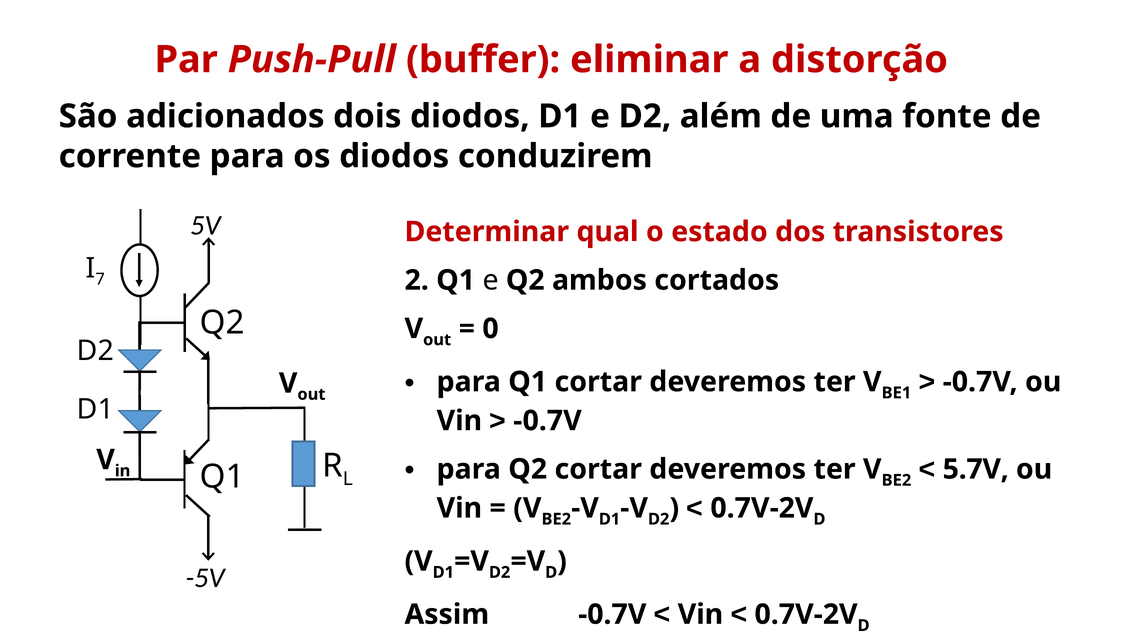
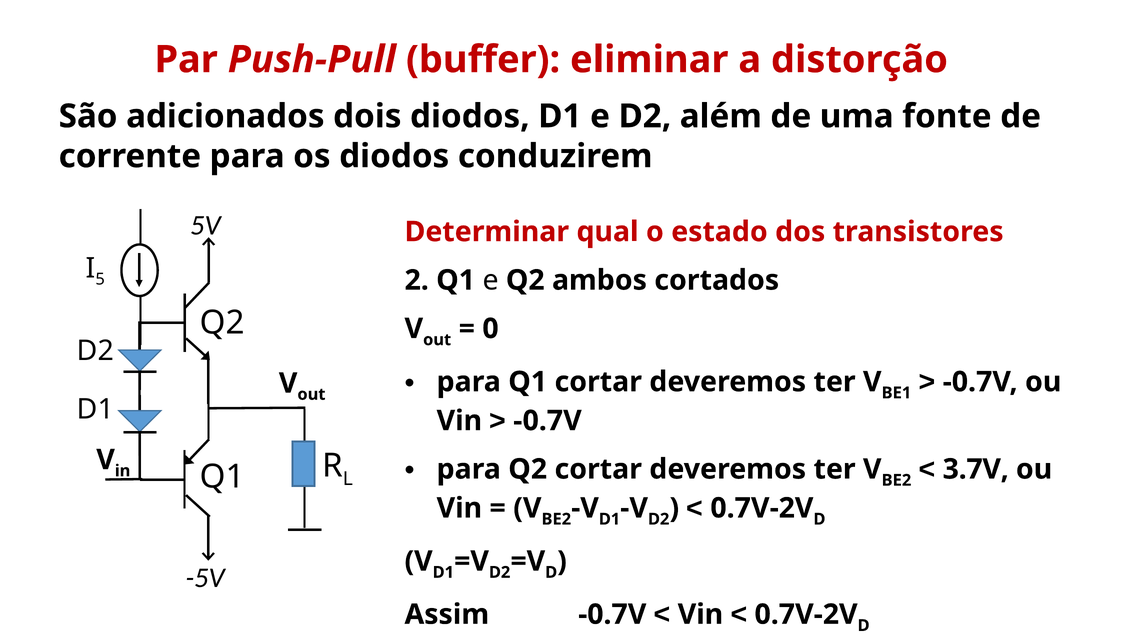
7: 7 -> 5
5.7V: 5.7V -> 3.7V
